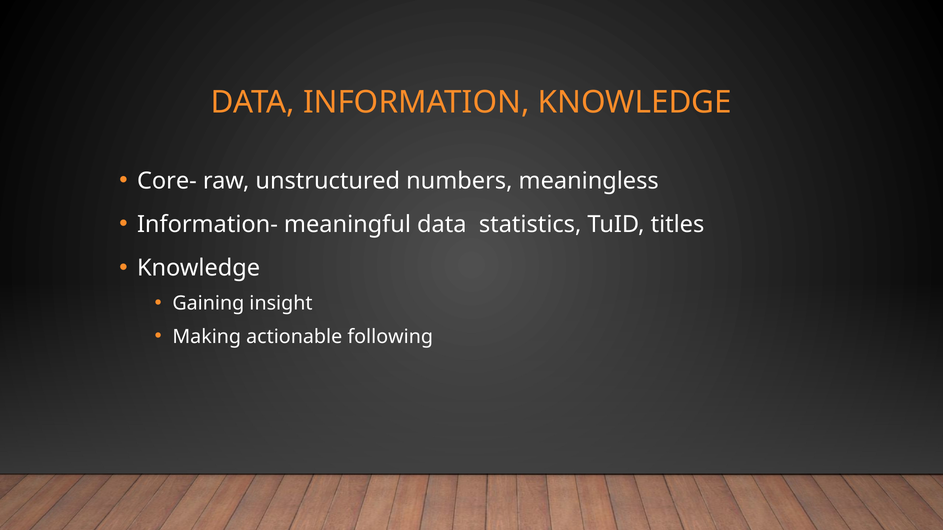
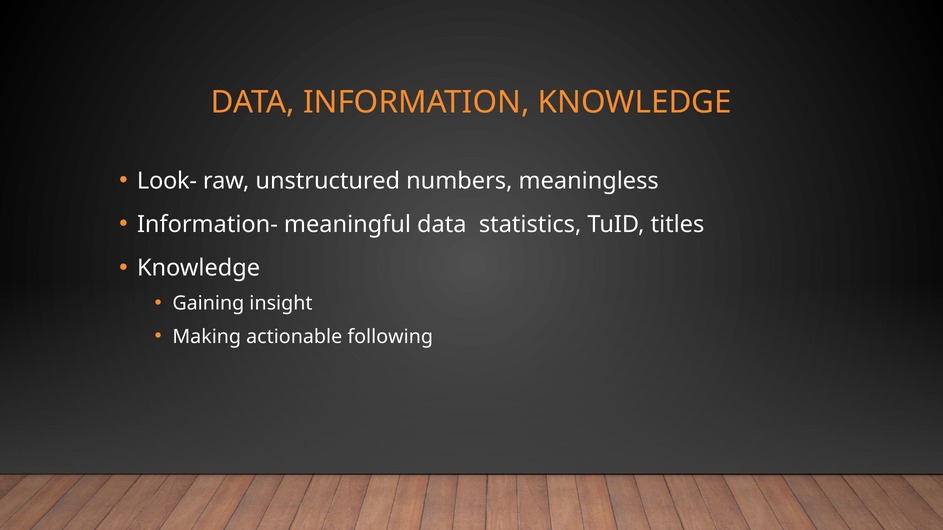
Core-: Core- -> Look-
